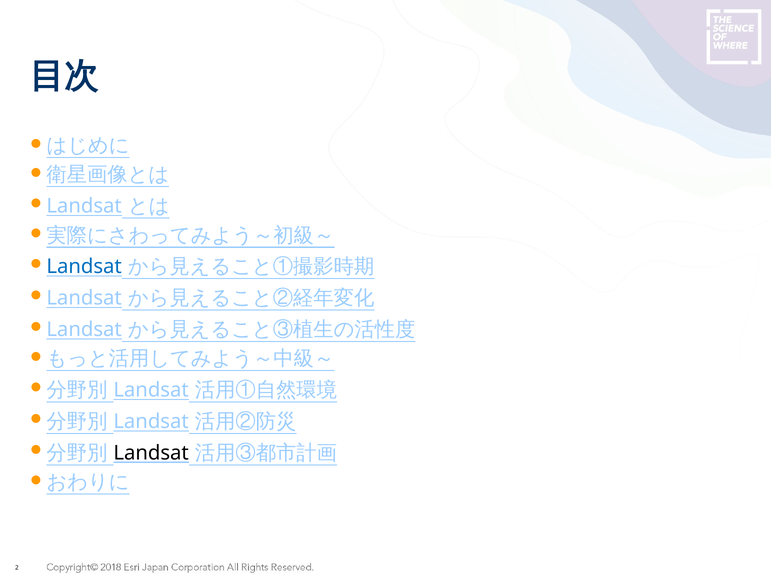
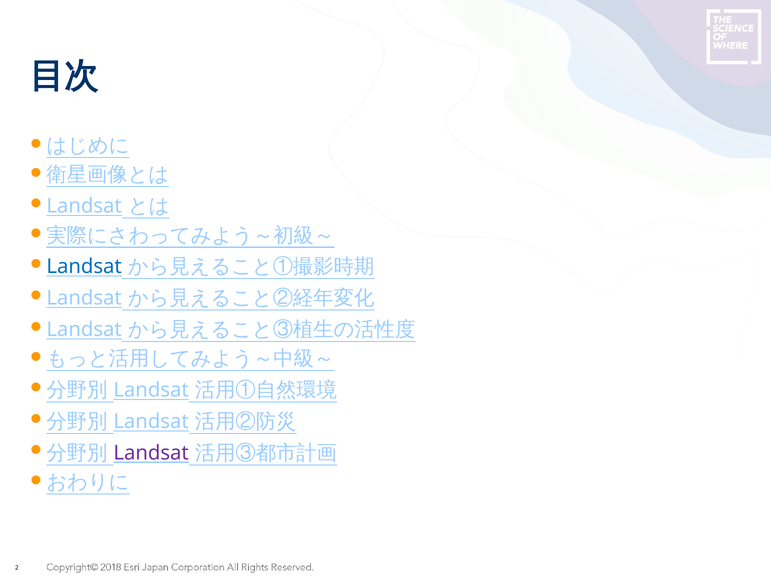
Landsat at (151, 452) colour: black -> purple
